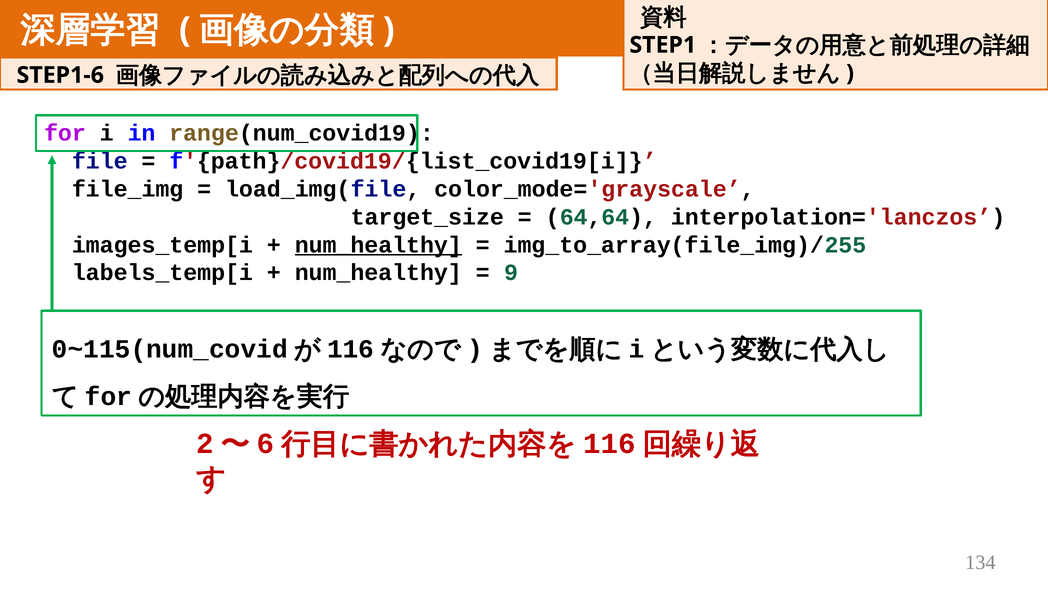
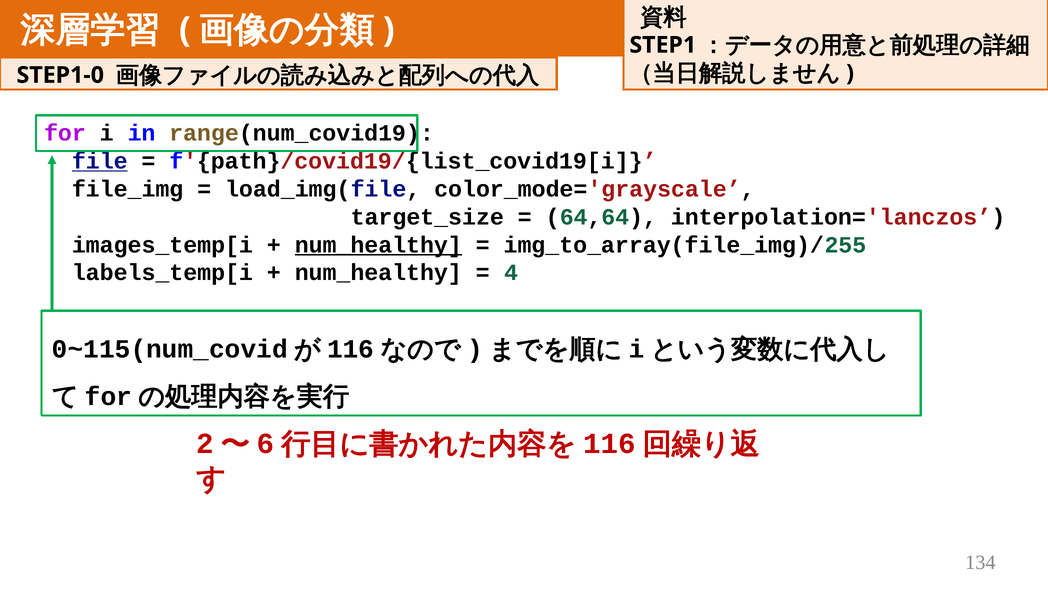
STEP1-6: STEP1-6 -> STEP1-0
file underline: none -> present
9: 9 -> 4
